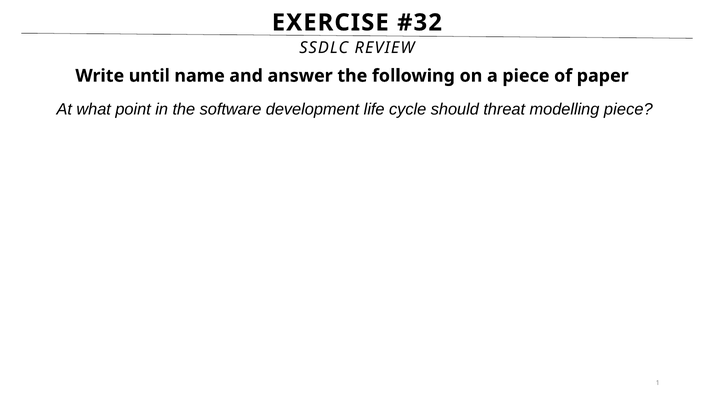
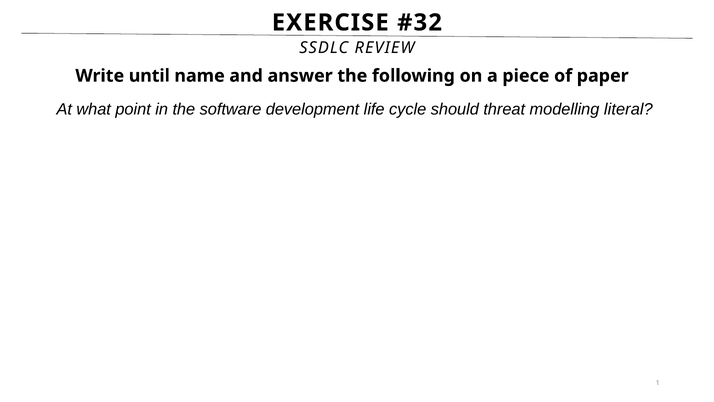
modelling piece: piece -> literal
